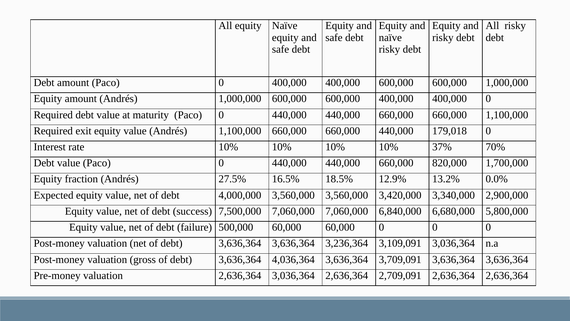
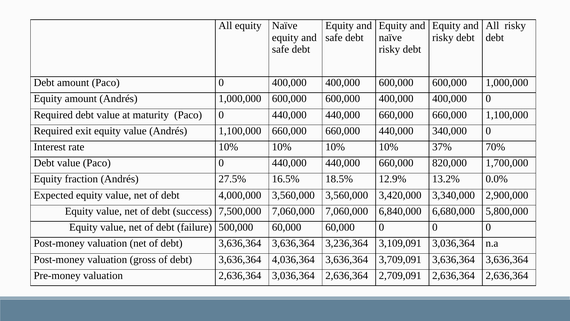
179,018: 179,018 -> 340,000
